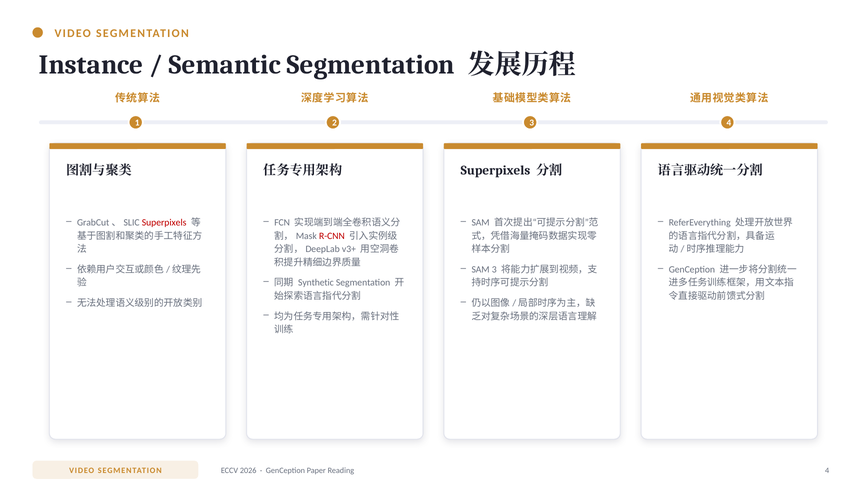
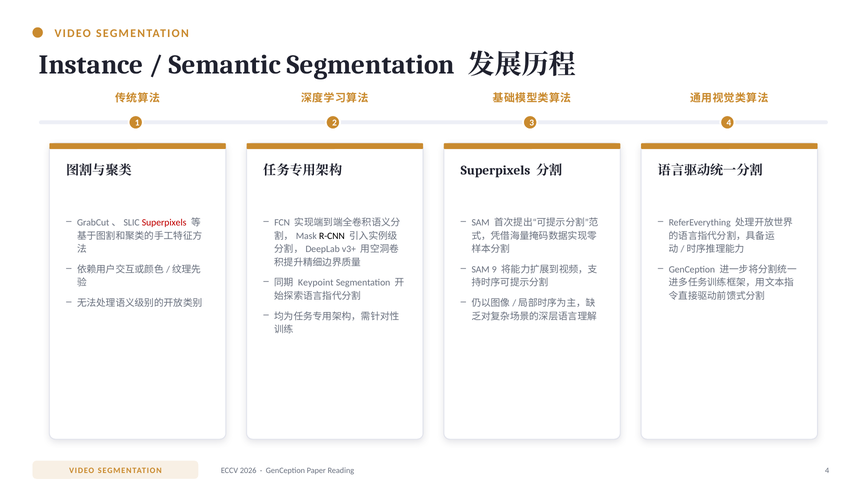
R-CNN colour: red -> black
SAM 3: 3 -> 9
Synthetic: Synthetic -> Keypoint
